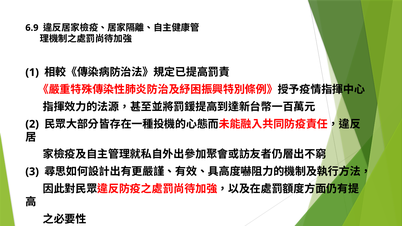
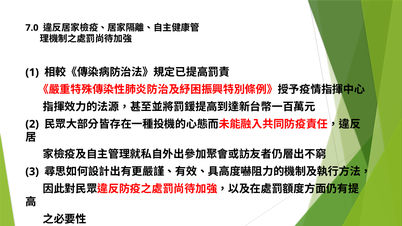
6.9: 6.9 -> 7.0
